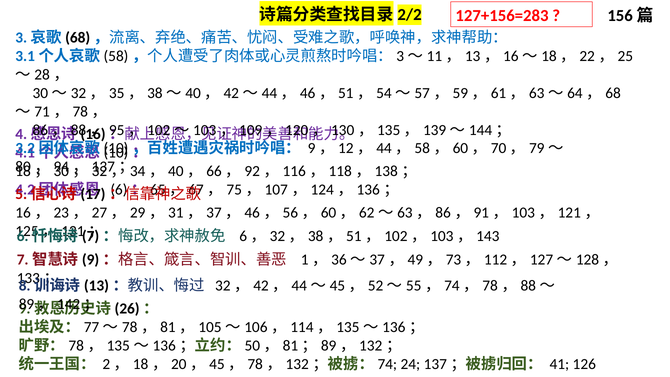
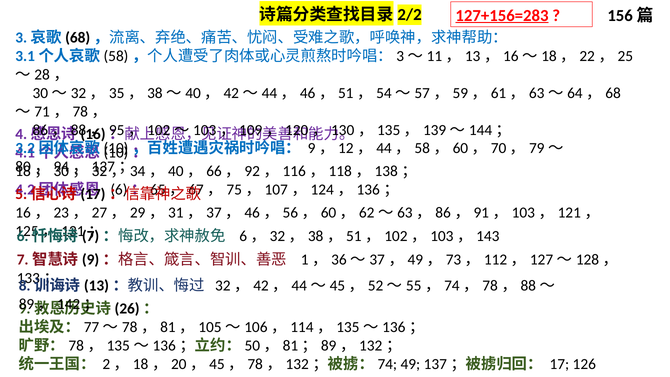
127+156=283 underline: none -> present
24: 24 -> 49
41: 41 -> 17
